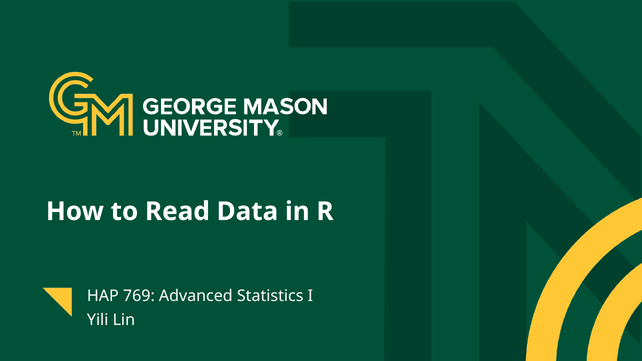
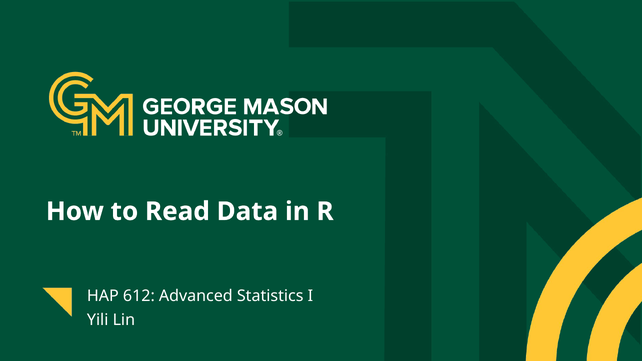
769: 769 -> 612
